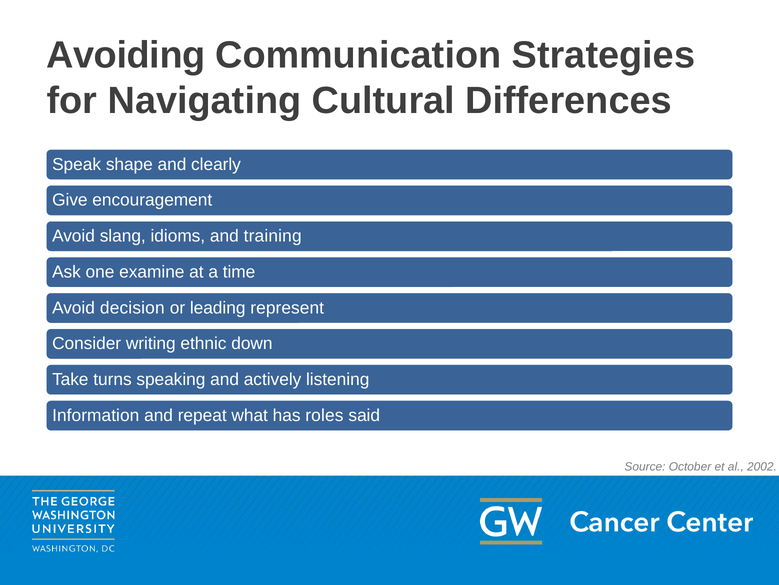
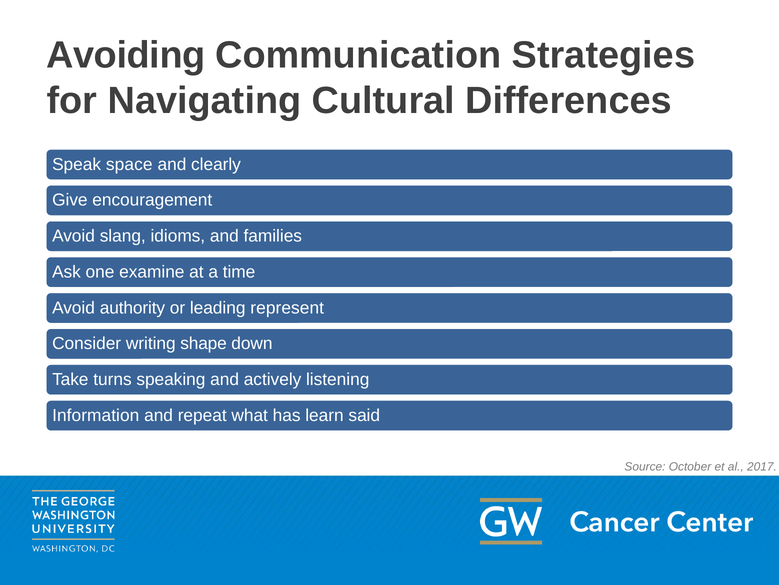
shape: shape -> space
training: training -> families
decision: decision -> authority
ethnic: ethnic -> shape
roles: roles -> learn
2002: 2002 -> 2017
